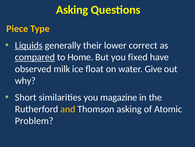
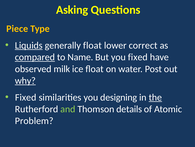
generally their: their -> float
Home: Home -> Name
Give: Give -> Post
why underline: none -> present
Short at (26, 97): Short -> Fixed
magazine: magazine -> designing
the underline: none -> present
and colour: yellow -> light green
Thomson asking: asking -> details
